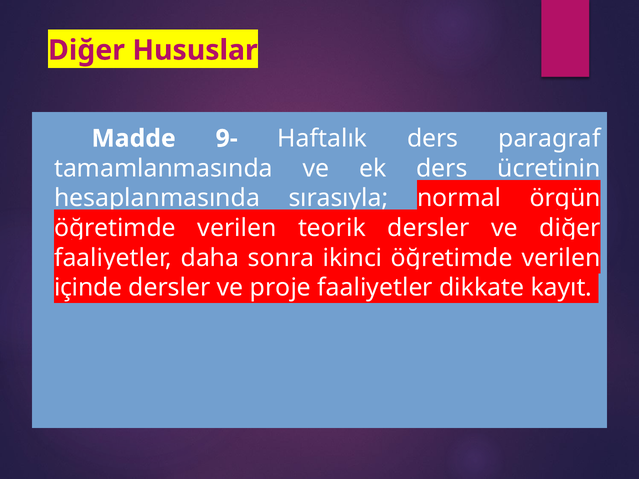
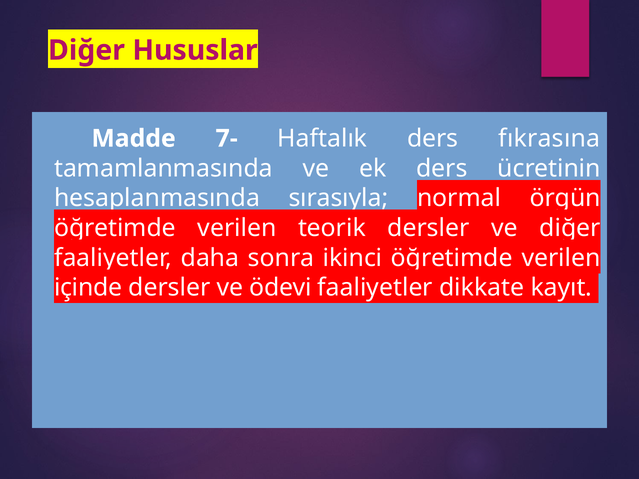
9-: 9- -> 7-
paragraf: paragraf -> fıkrasına
proje: proje -> ödevi
